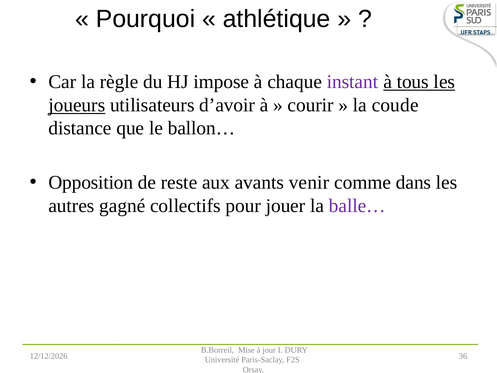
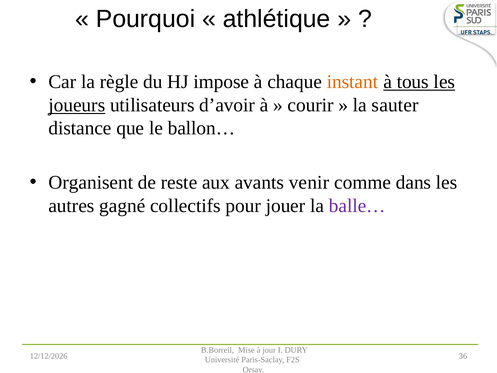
instant colour: purple -> orange
coude: coude -> sauter
Opposition: Opposition -> Organisent
